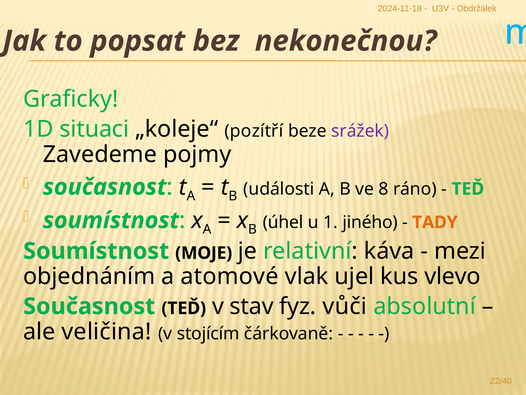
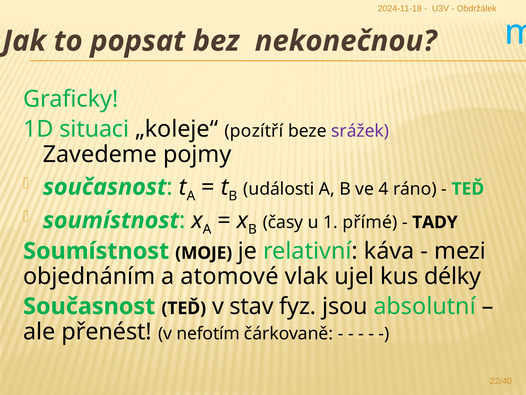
8: 8 -> 4
úhel: úhel -> časy
jiného: jiného -> přímé
TADY colour: orange -> black
vlevo: vlevo -> délky
vůči: vůči -> jsou
veličina: veličina -> přenést
stojícím: stojícím -> nefotím
